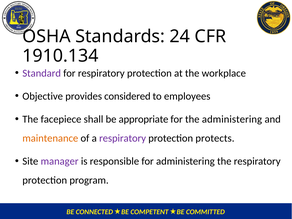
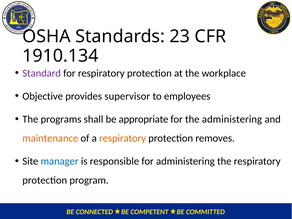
24: 24 -> 23
considered: considered -> supervisor
facepiece: facepiece -> programs
respiratory at (123, 138) colour: purple -> orange
protects: protects -> removes
manager colour: purple -> blue
